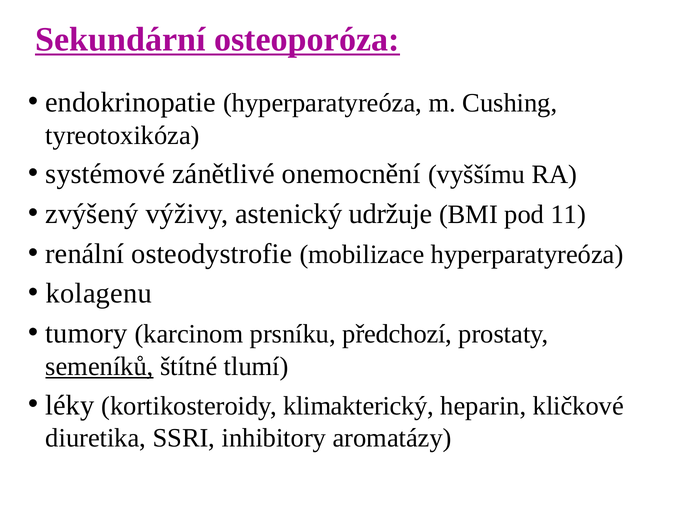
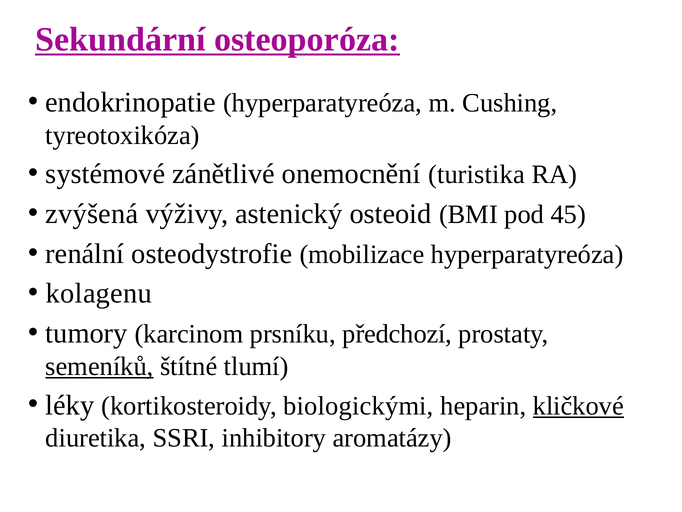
vyššímu: vyššímu -> turistika
zvýšený: zvýšený -> zvýšená
udržuje: udržuje -> osteoid
11: 11 -> 45
klimakterický: klimakterický -> biologickými
kličkové underline: none -> present
